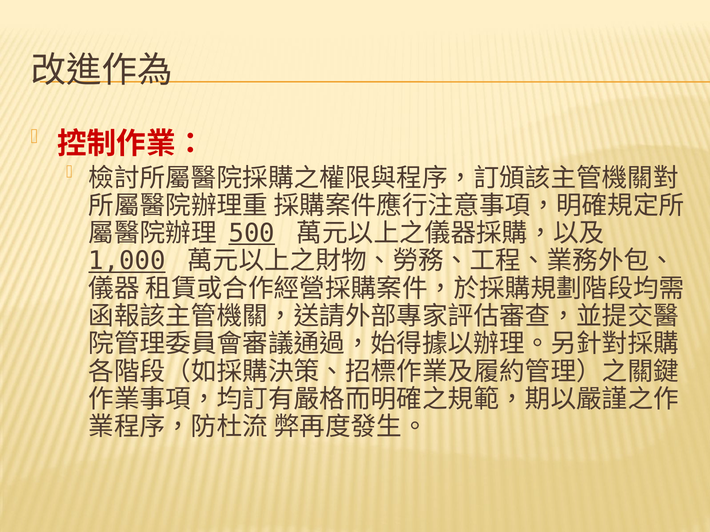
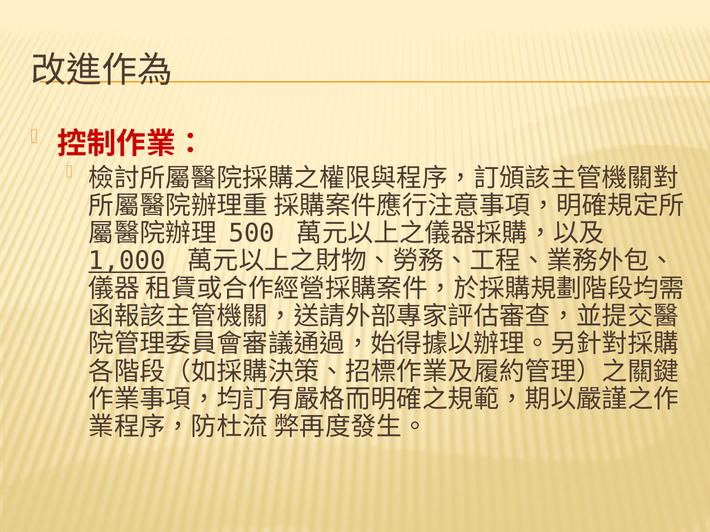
500 underline: present -> none
